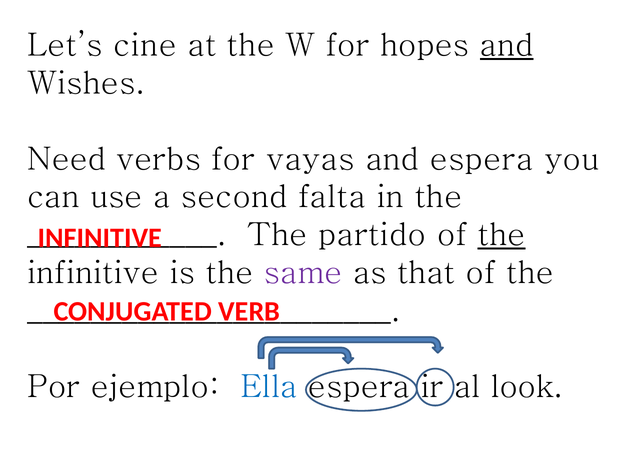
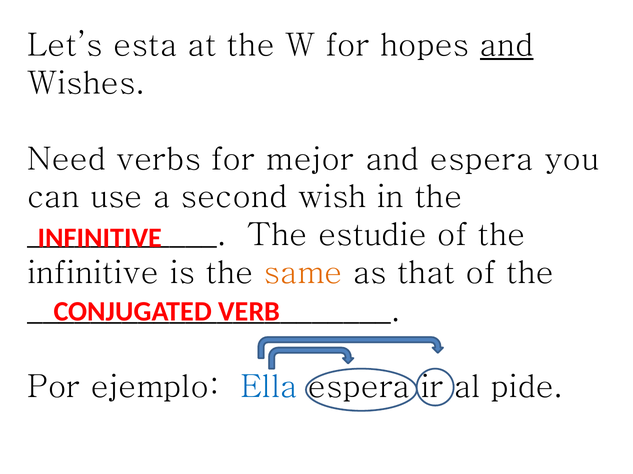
cine: cine -> esta
vayas: vayas -> mejor
falta: falta -> wish
partido: partido -> estudie
the at (502, 235) underline: present -> none
same colour: purple -> orange
look: look -> pide
